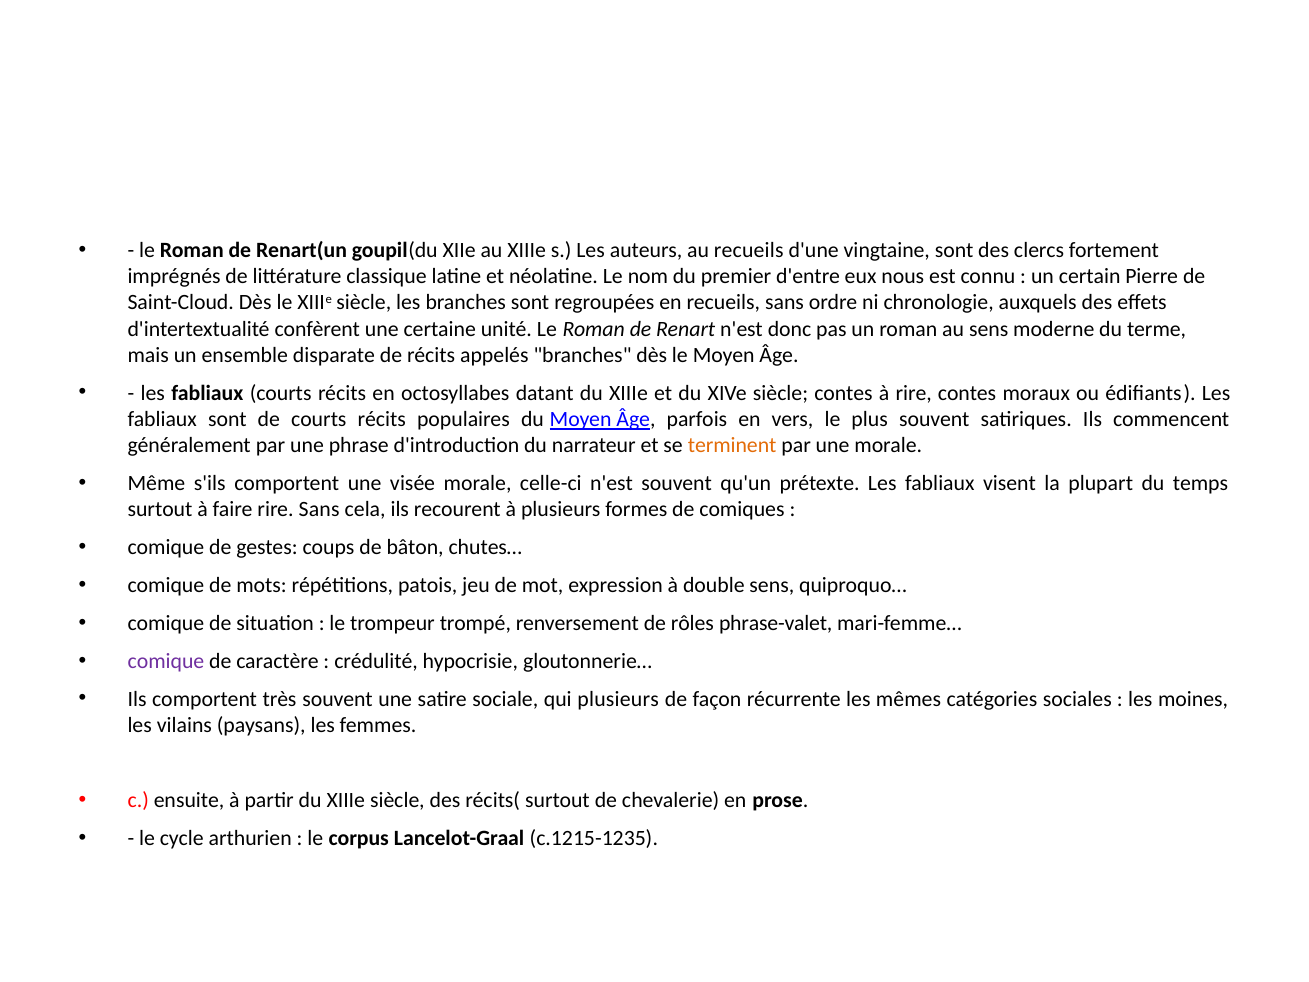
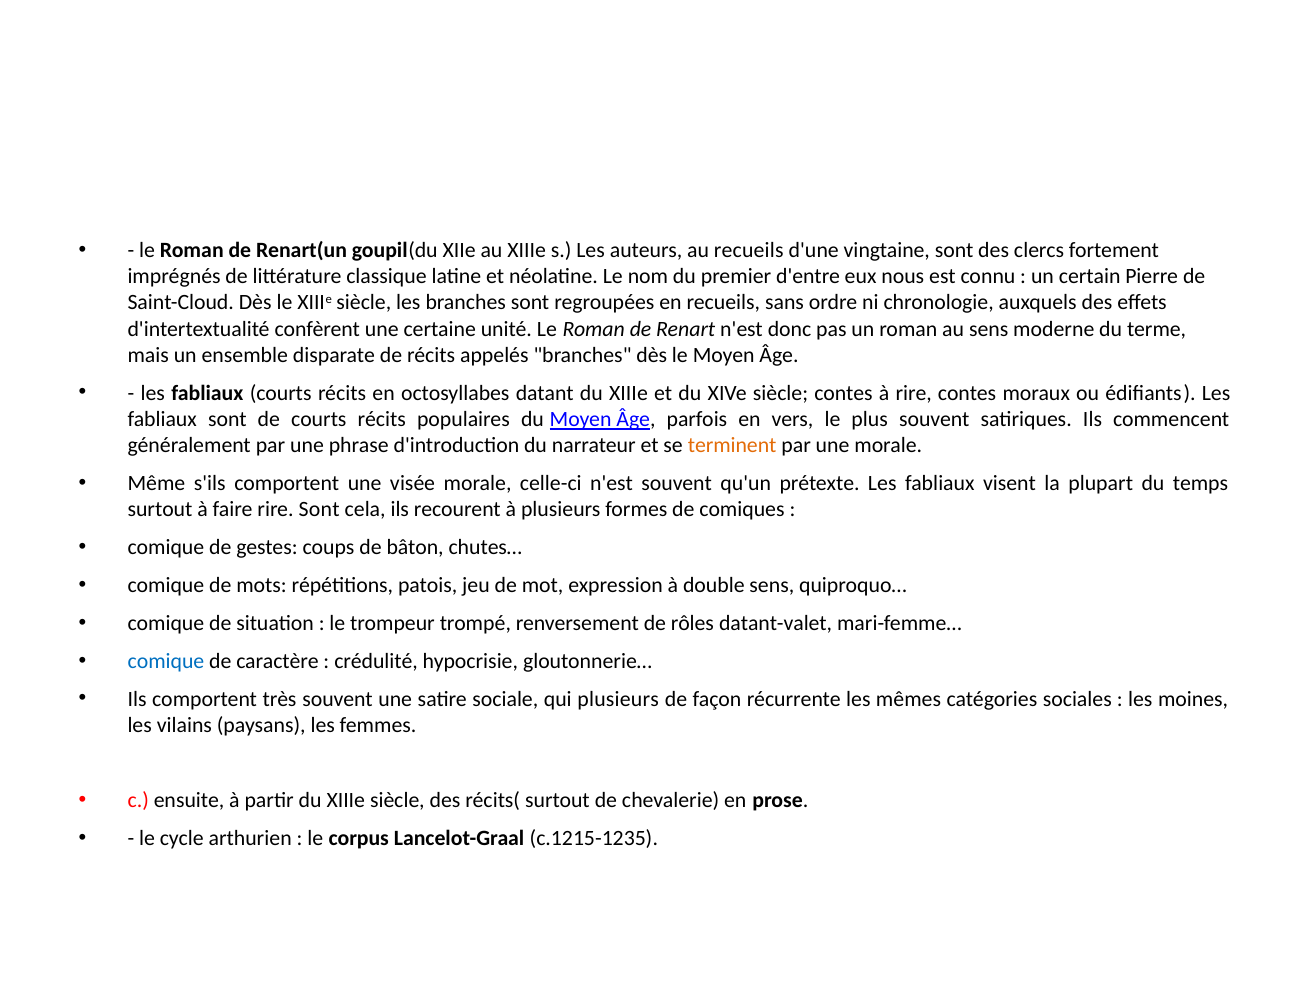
rire Sans: Sans -> Sont
phrase-valet: phrase-valet -> datant-valet
comique at (166, 661) colour: purple -> blue
